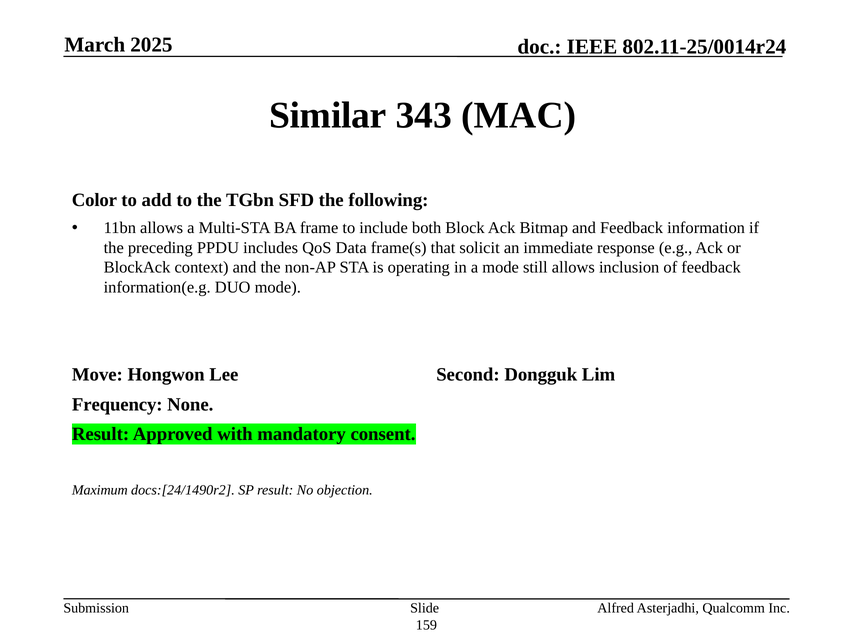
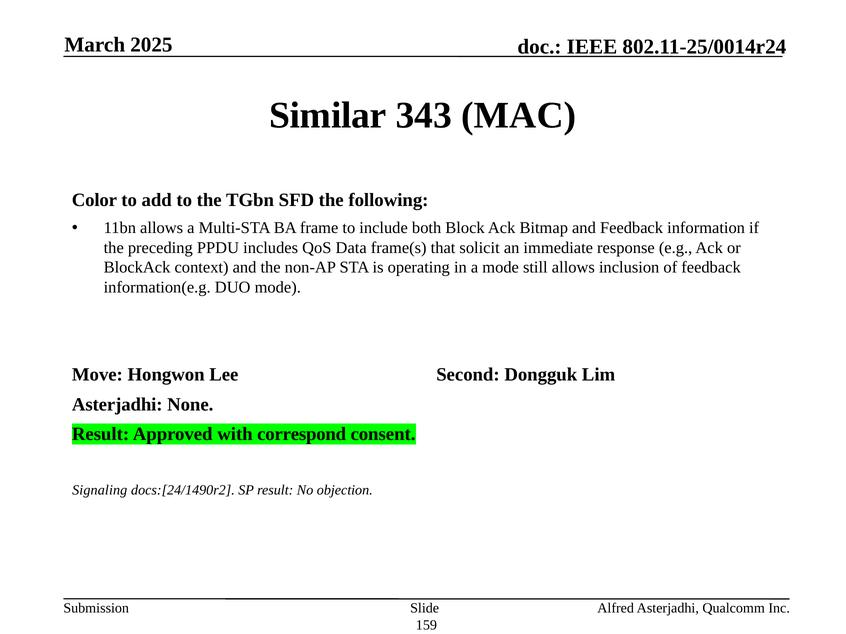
Frequency at (117, 405): Frequency -> Asterjadhi
mandatory: mandatory -> correspond
Maximum: Maximum -> Signaling
